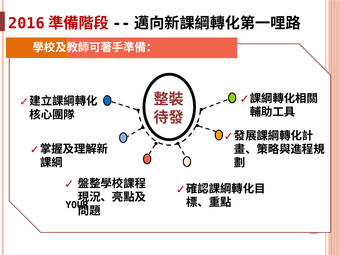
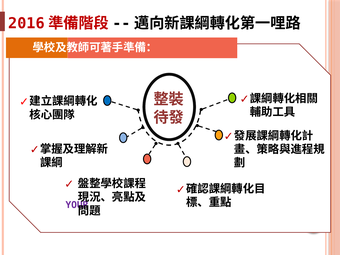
YOUR colour: black -> purple
